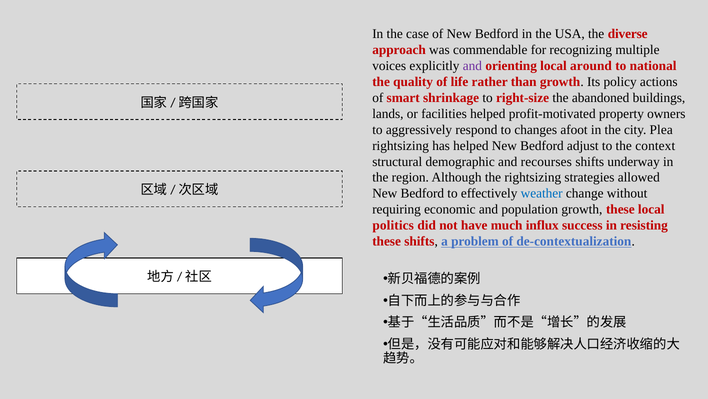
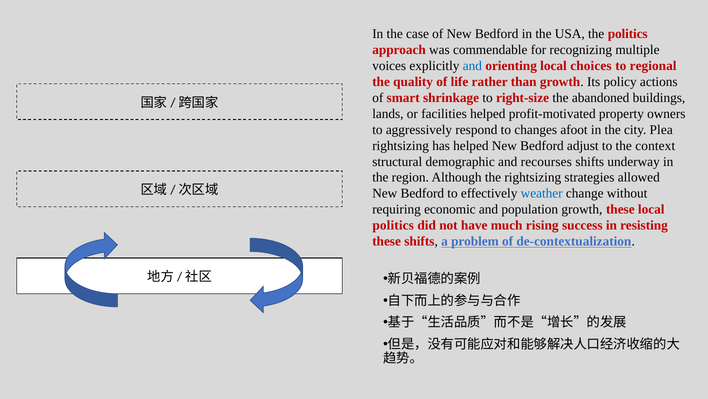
the diverse: diverse -> politics
and at (472, 66) colour: purple -> blue
around: around -> choices
national: national -> regional
influx: influx -> rising
